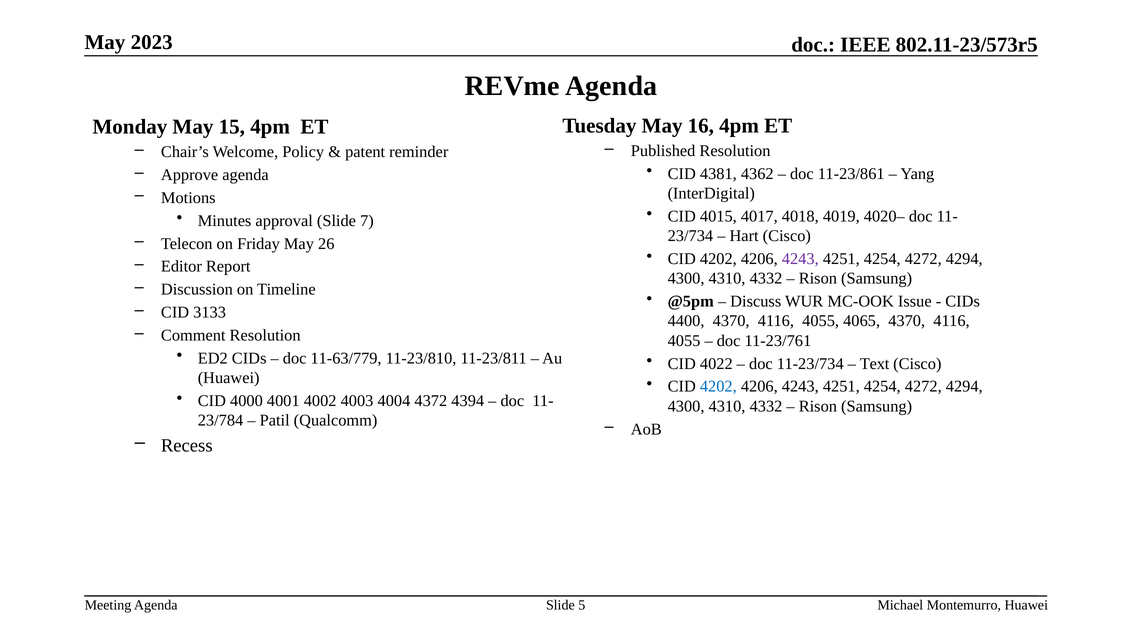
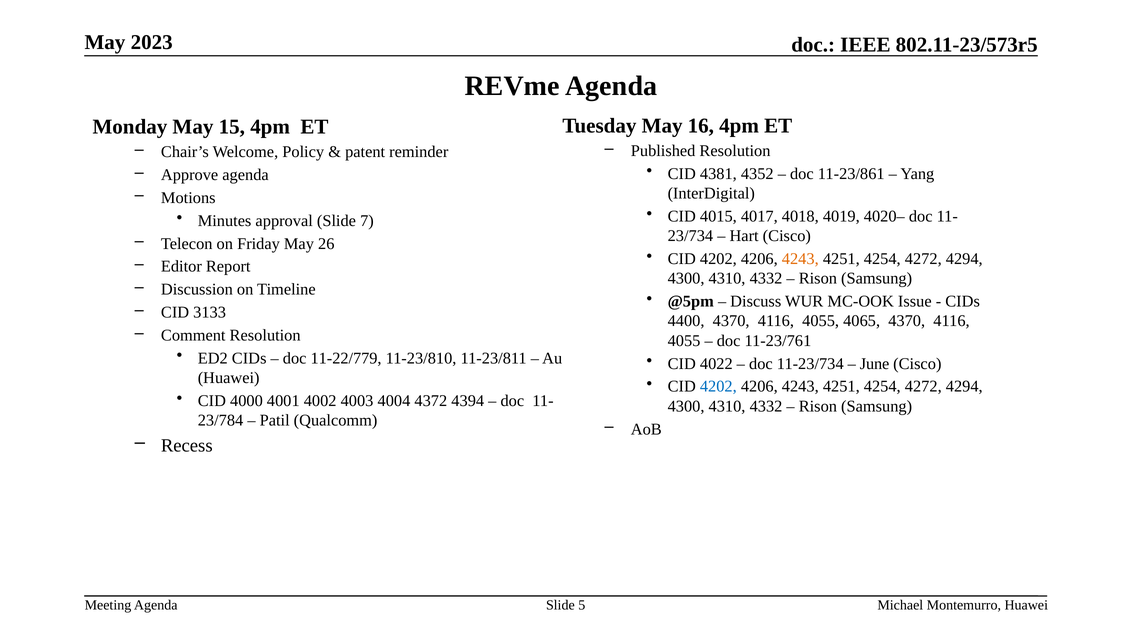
4362: 4362 -> 4352
4243 at (800, 259) colour: purple -> orange
11-63/779: 11-63/779 -> 11-22/779
Text: Text -> June
